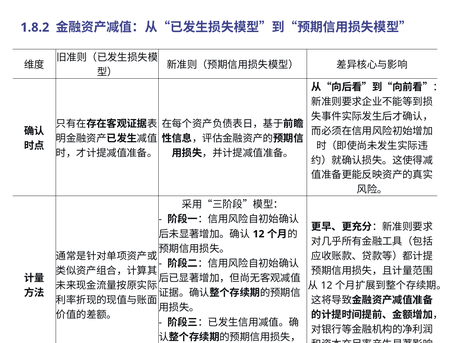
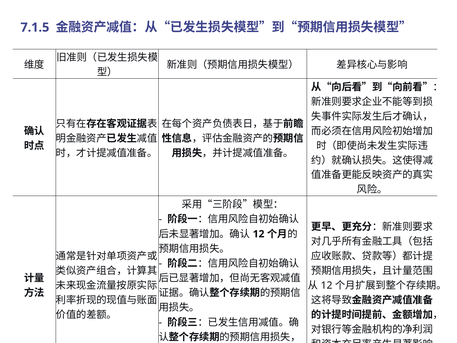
1.8.2: 1.8.2 -> 7.1.5
